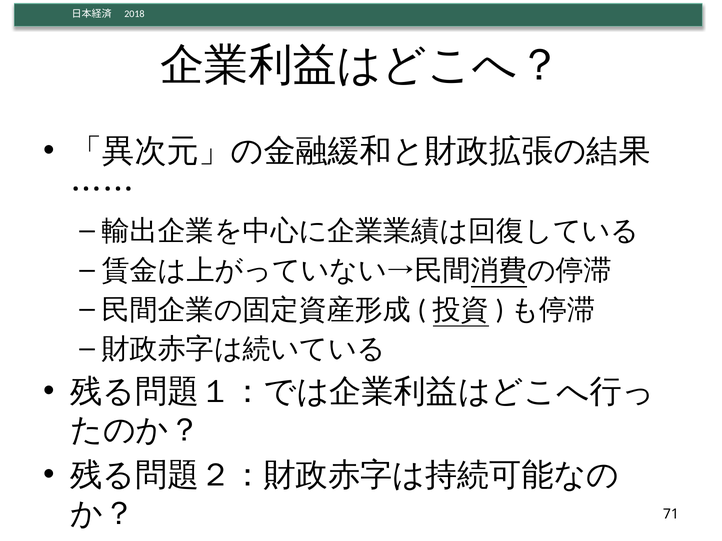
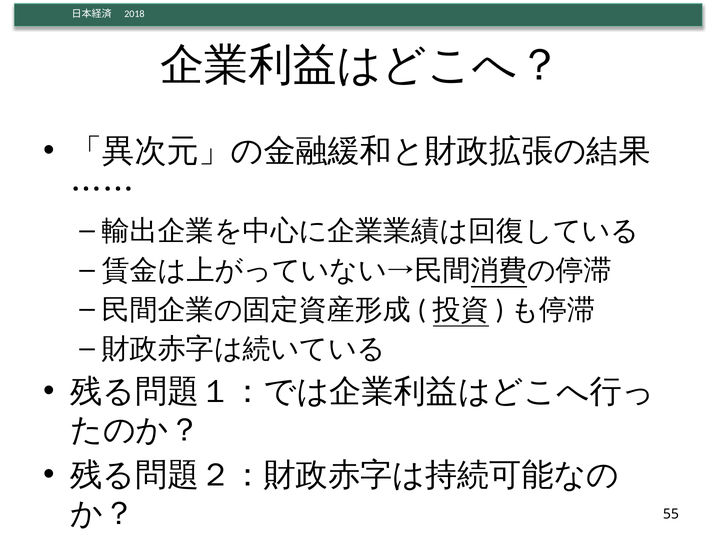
71: 71 -> 55
